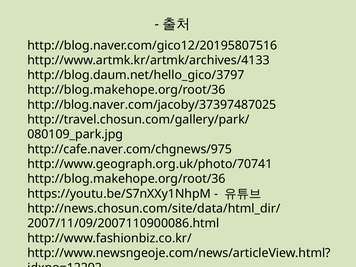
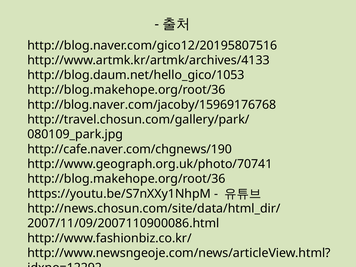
http://blog.daum.net/hello_gico/3797: http://blog.daum.net/hello_gico/3797 -> http://blog.daum.net/hello_gico/1053
http://blog.naver.com/jacoby/37397487025: http://blog.naver.com/jacoby/37397487025 -> http://blog.naver.com/jacoby/15969176768
http://cafe.naver.com/chgnews/975: http://cafe.naver.com/chgnews/975 -> http://cafe.naver.com/chgnews/190
